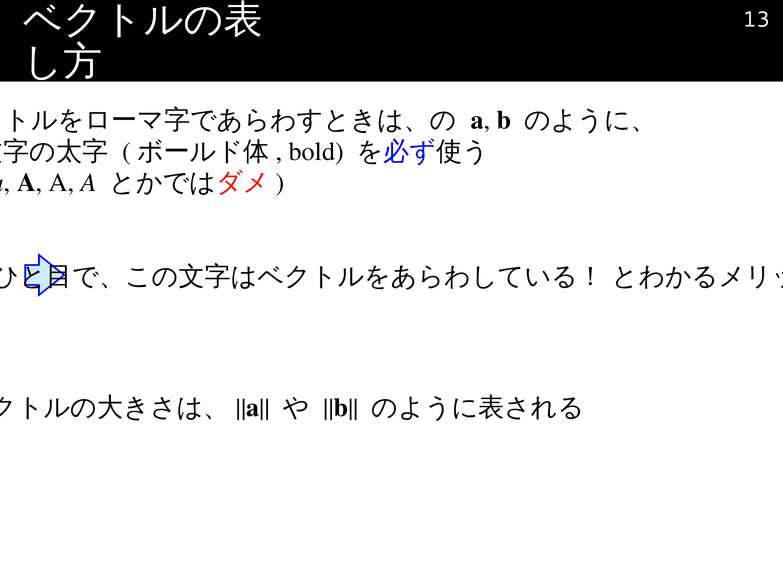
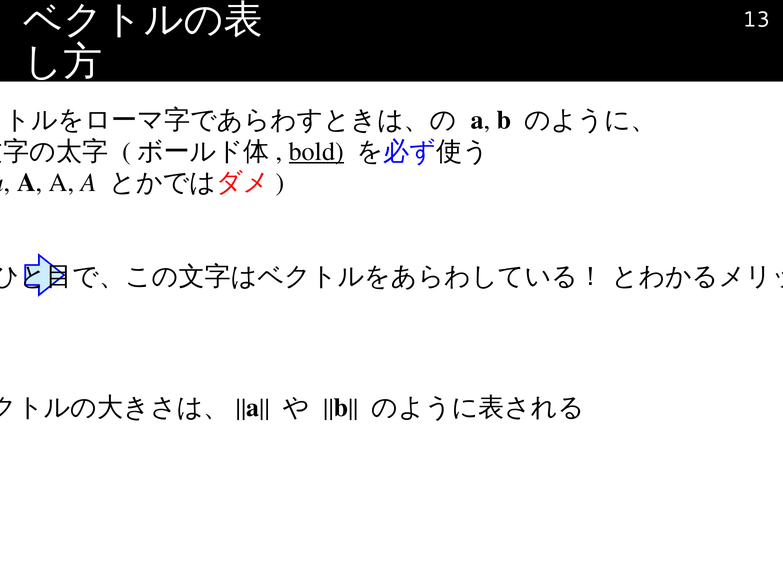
bold underline: none -> present
